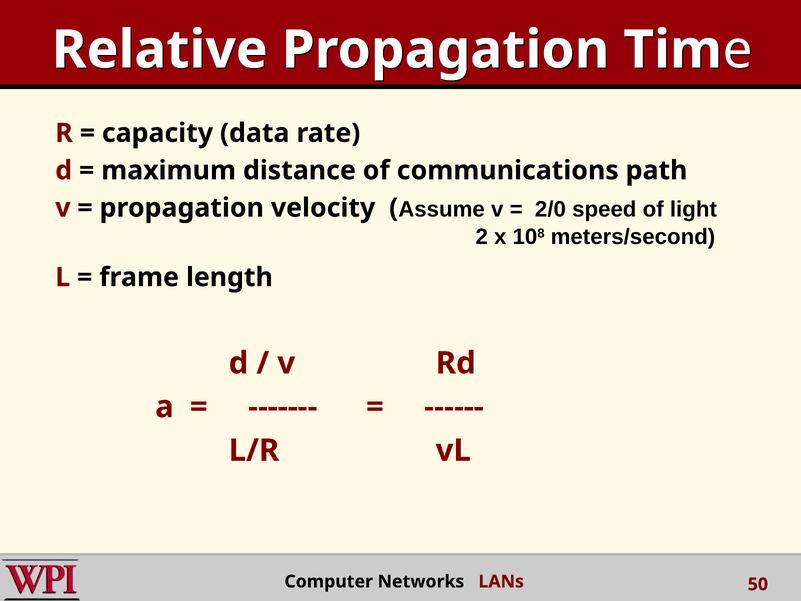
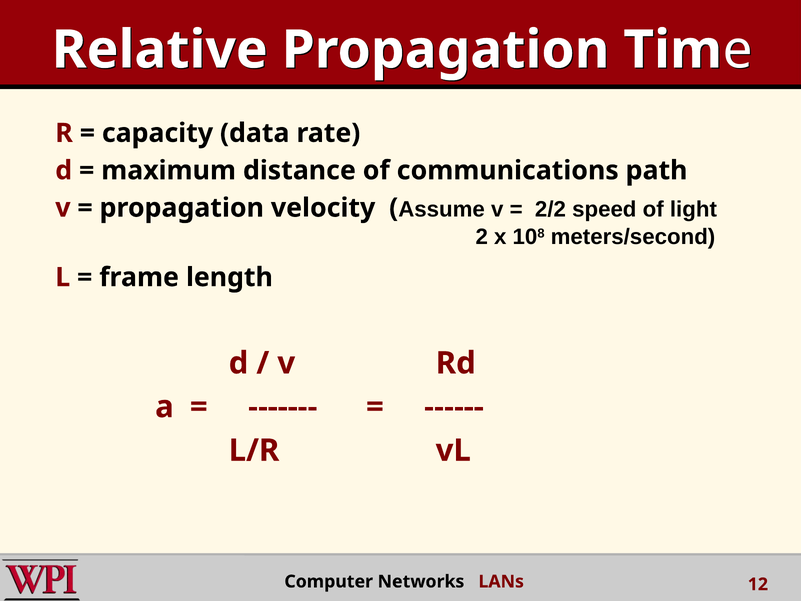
2/0: 2/0 -> 2/2
50: 50 -> 12
